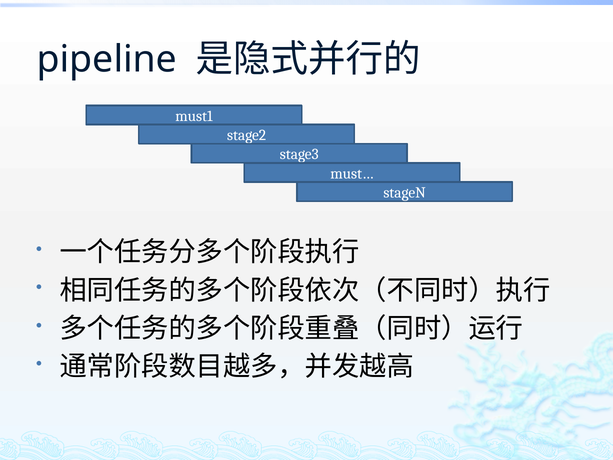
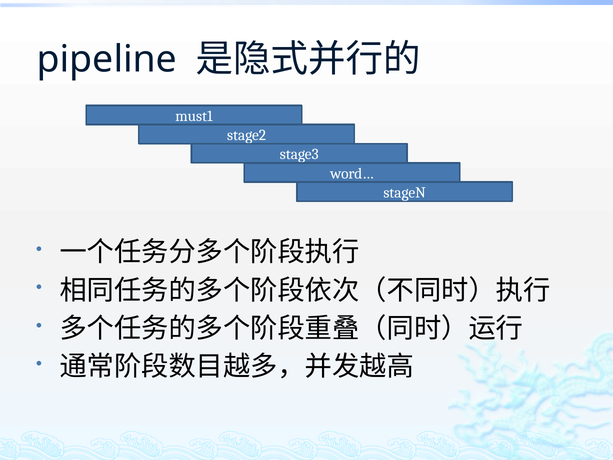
must…: must… -> word…
